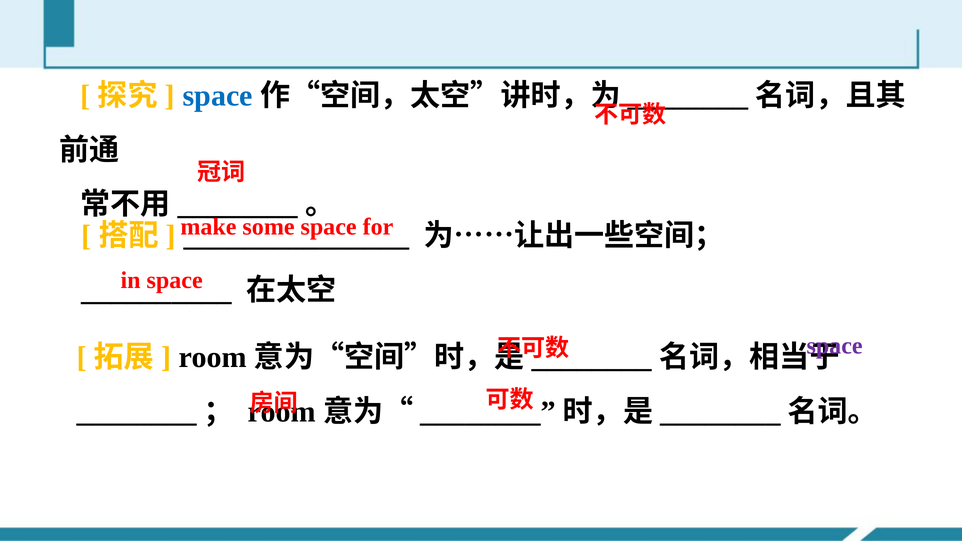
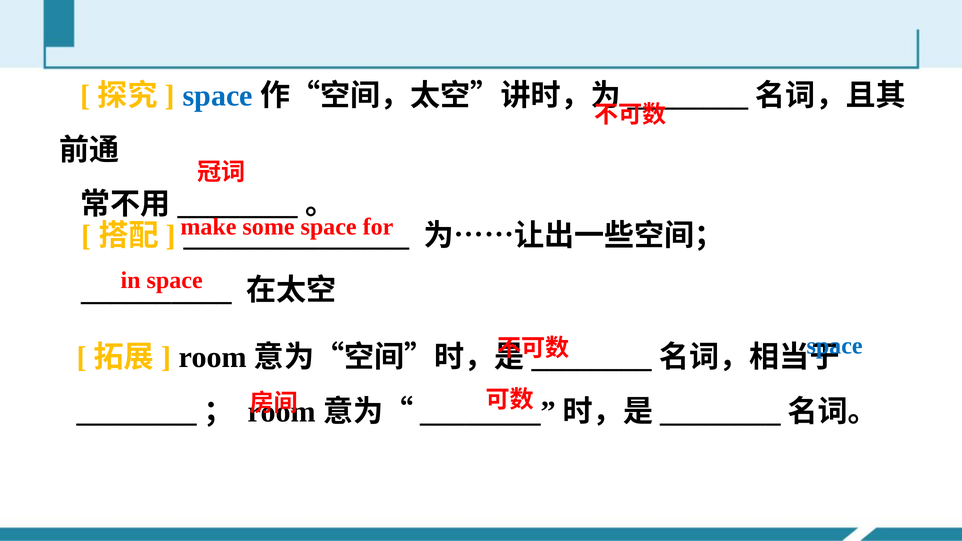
space at (835, 346) colour: purple -> blue
